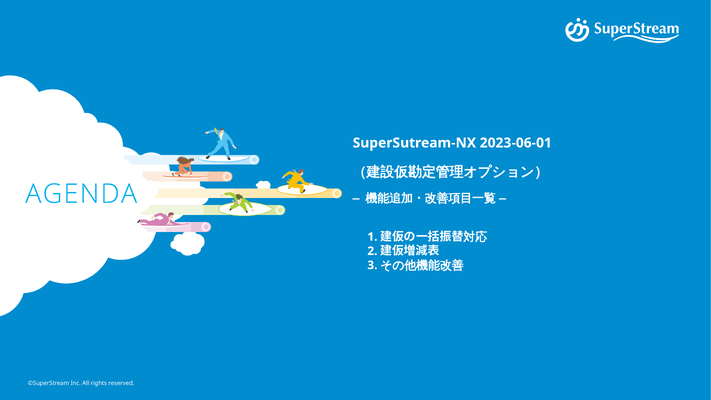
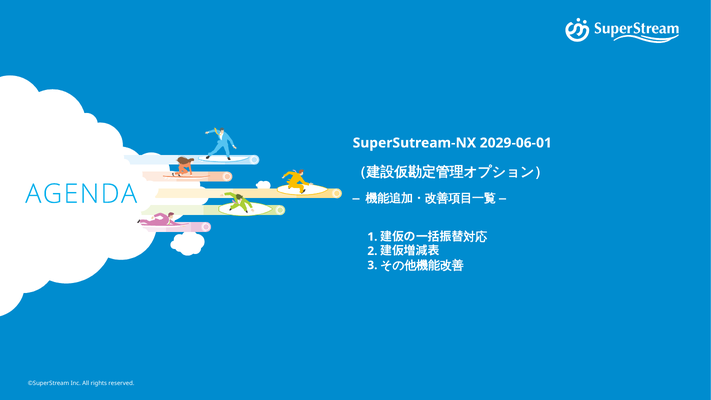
2023-06-01: 2023-06-01 -> 2029-06-01
